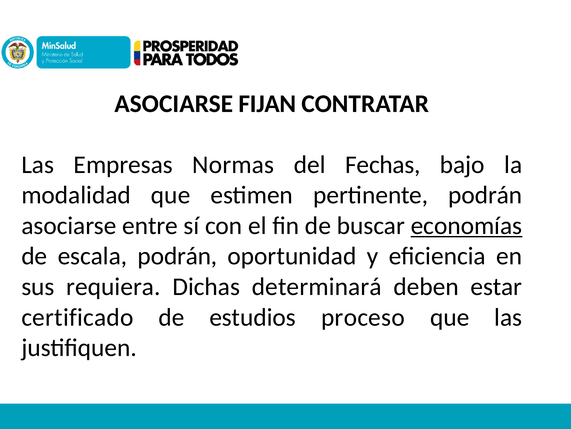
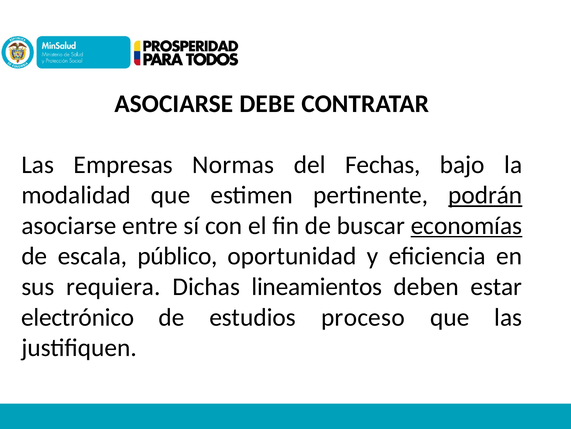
FIJAN: FIJAN -> DEBE
podrán at (485, 195) underline: none -> present
escala podrán: podrán -> público
determinará: determinará -> lineamientos
certificado: certificado -> electrónico
